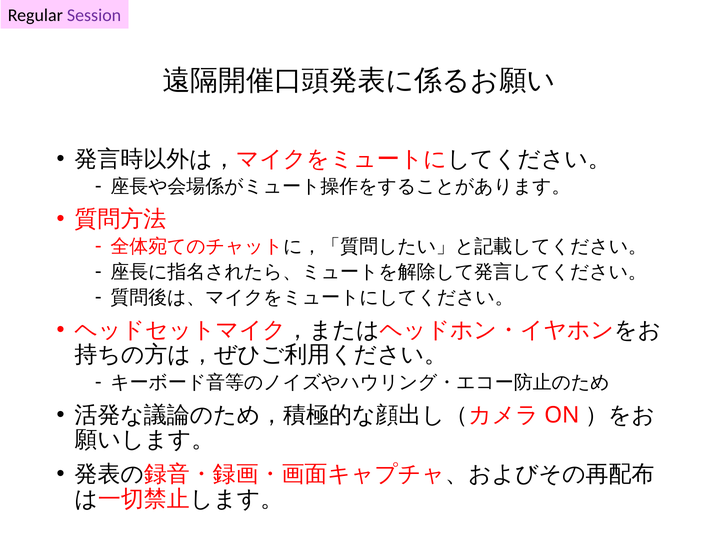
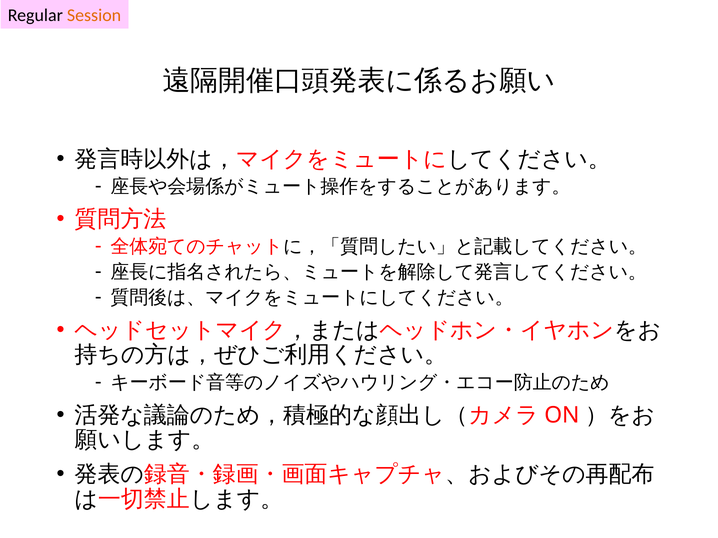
Session colour: purple -> orange
